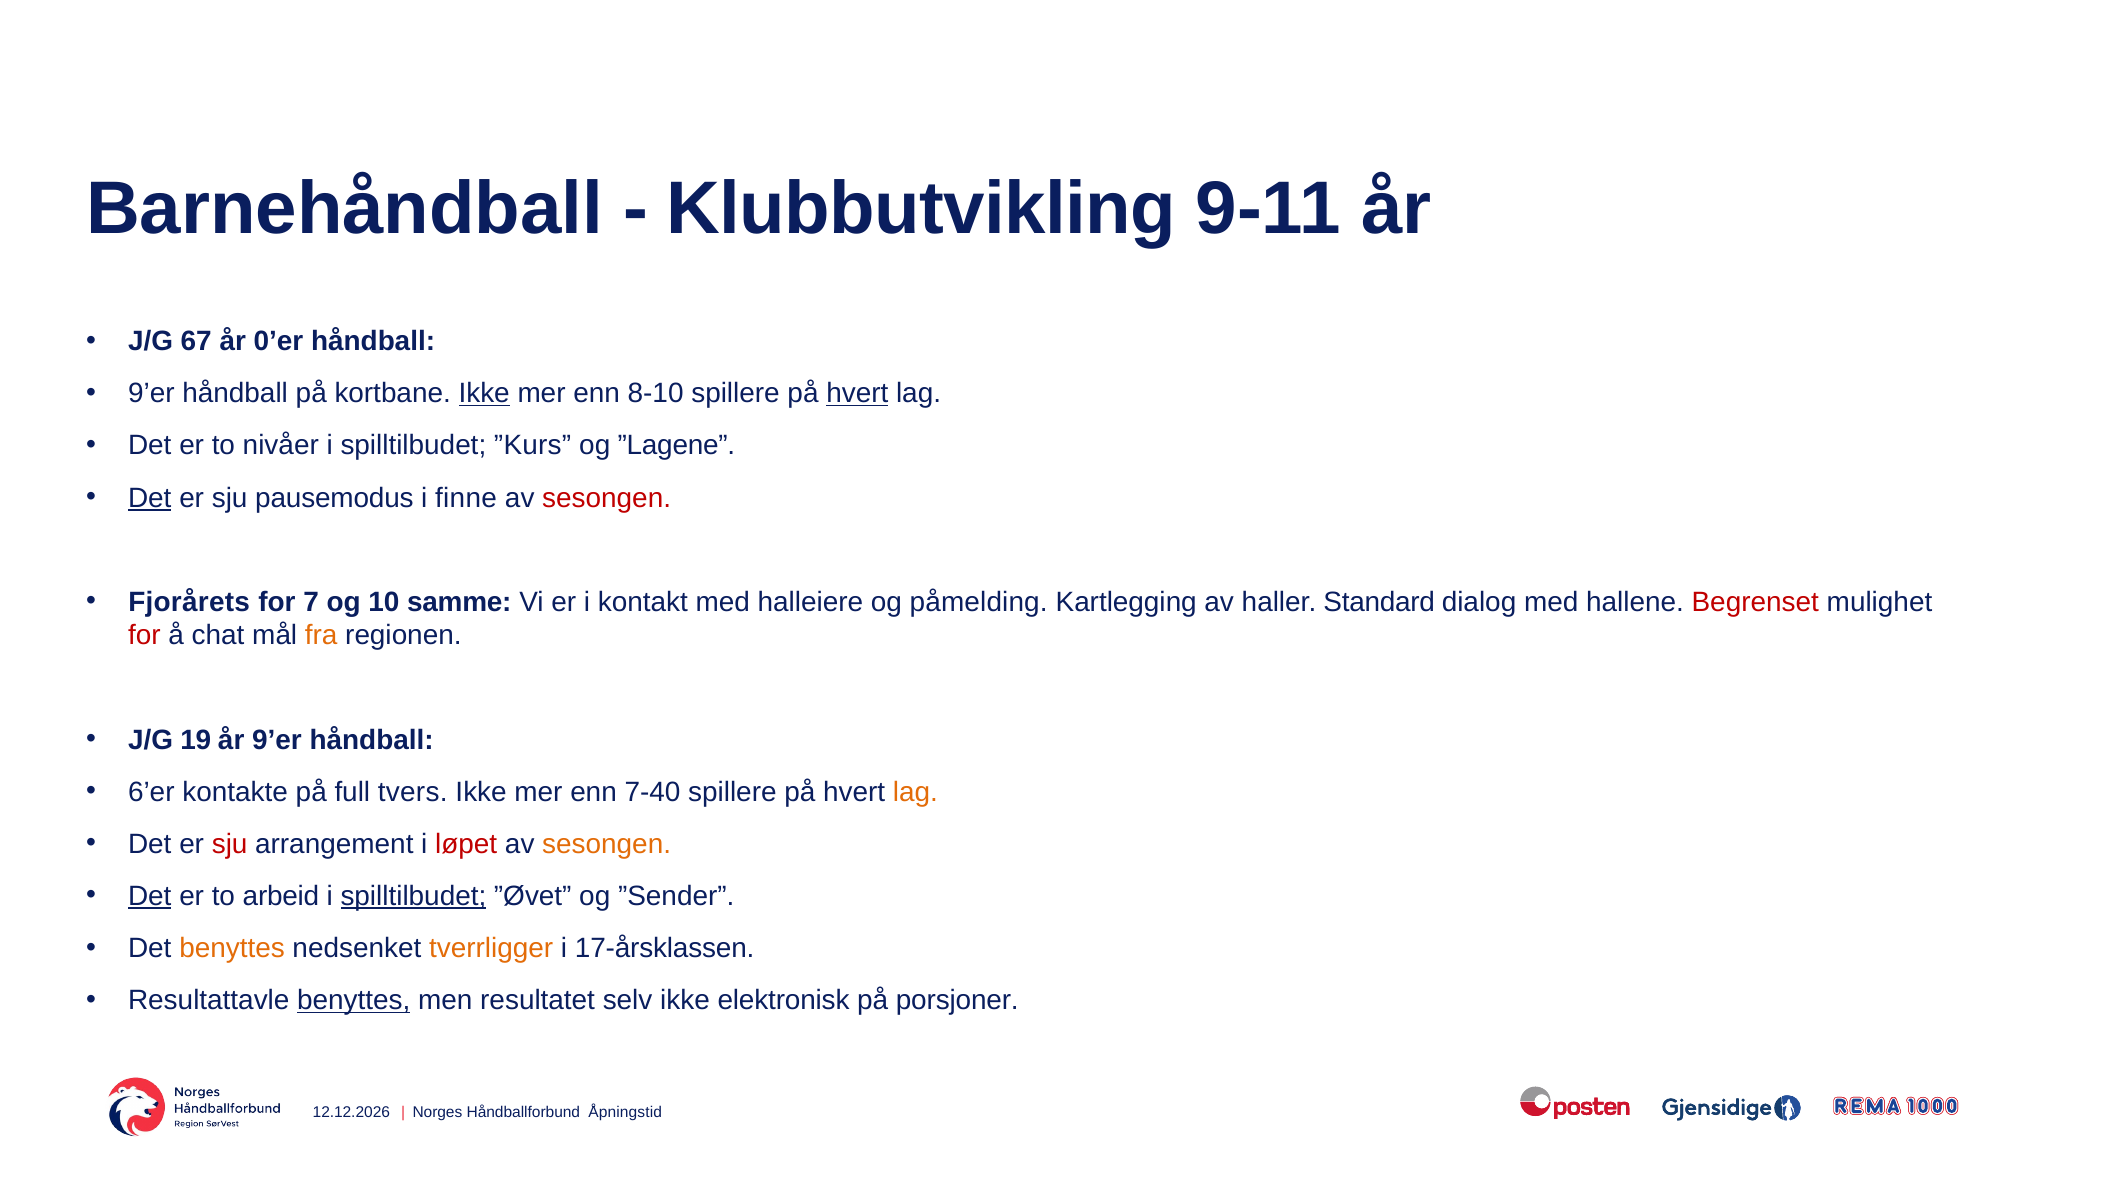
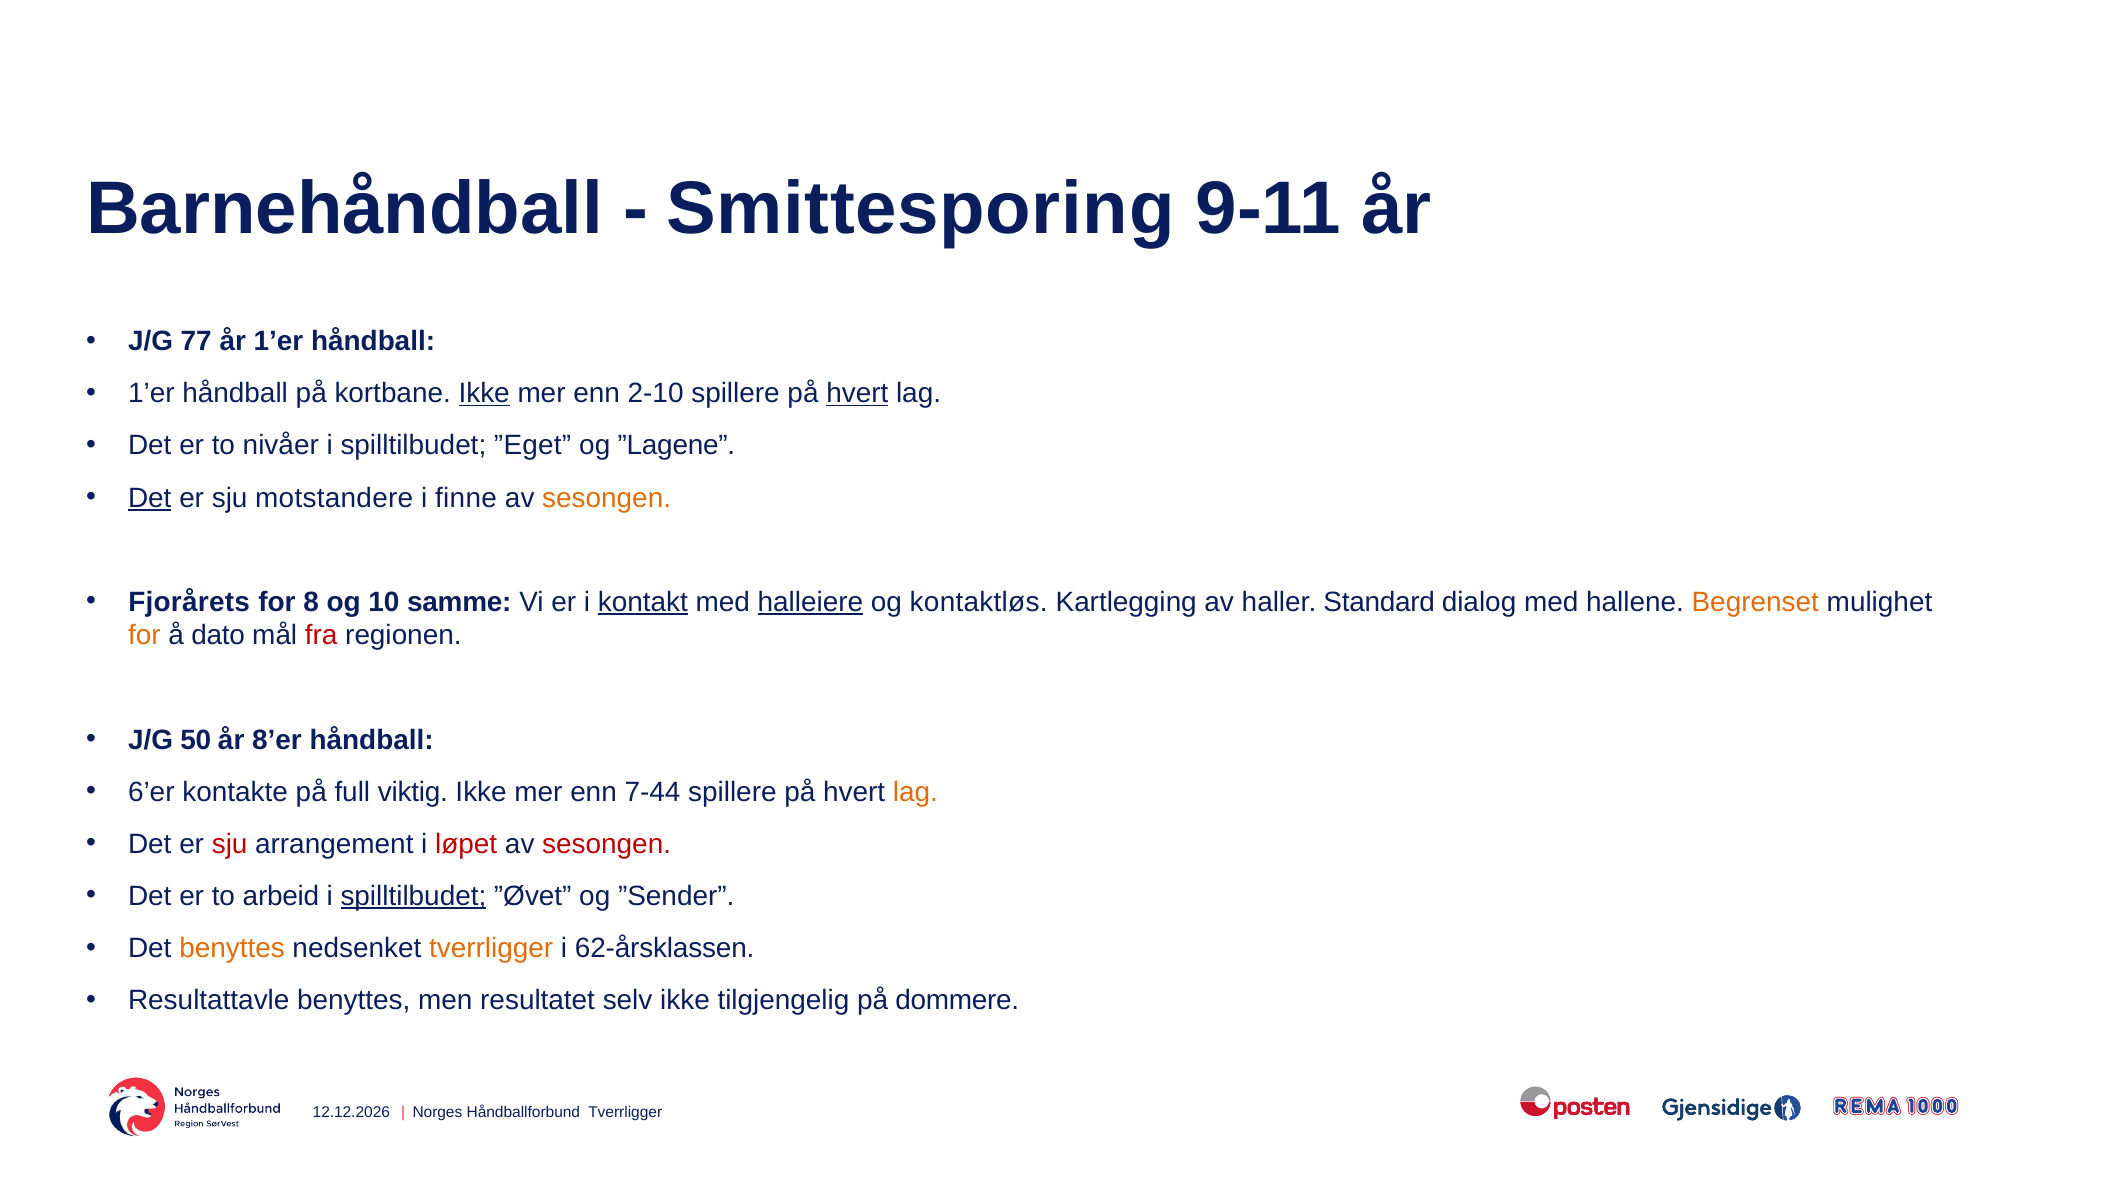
Klubbutvikling: Klubbutvikling -> Smittesporing
67: 67 -> 77
år 0’er: 0’er -> 1’er
9’er at (151, 394): 9’er -> 1’er
8-10: 8-10 -> 2-10
”Kurs: ”Kurs -> ”Eget
pausemodus: pausemodus -> motstandere
sesongen at (607, 498) colour: red -> orange
7: 7 -> 8
kontakt underline: none -> present
halleiere underline: none -> present
påmelding: påmelding -> kontaktløs
Begrenset colour: red -> orange
for at (144, 636) colour: red -> orange
chat: chat -> dato
fra colour: orange -> red
19: 19 -> 50
år 9’er: 9’er -> 8’er
tvers: tvers -> viktig
7-40: 7-40 -> 7-44
sesongen at (607, 845) colour: orange -> red
Det at (150, 897) underline: present -> none
17-årsklassen: 17-årsklassen -> 62-årsklassen
benyttes at (354, 1001) underline: present -> none
elektronisk: elektronisk -> tilgjengelig
porsjoner: porsjoner -> dommere
Åpningstid at (625, 1113): Åpningstid -> Tverrligger
